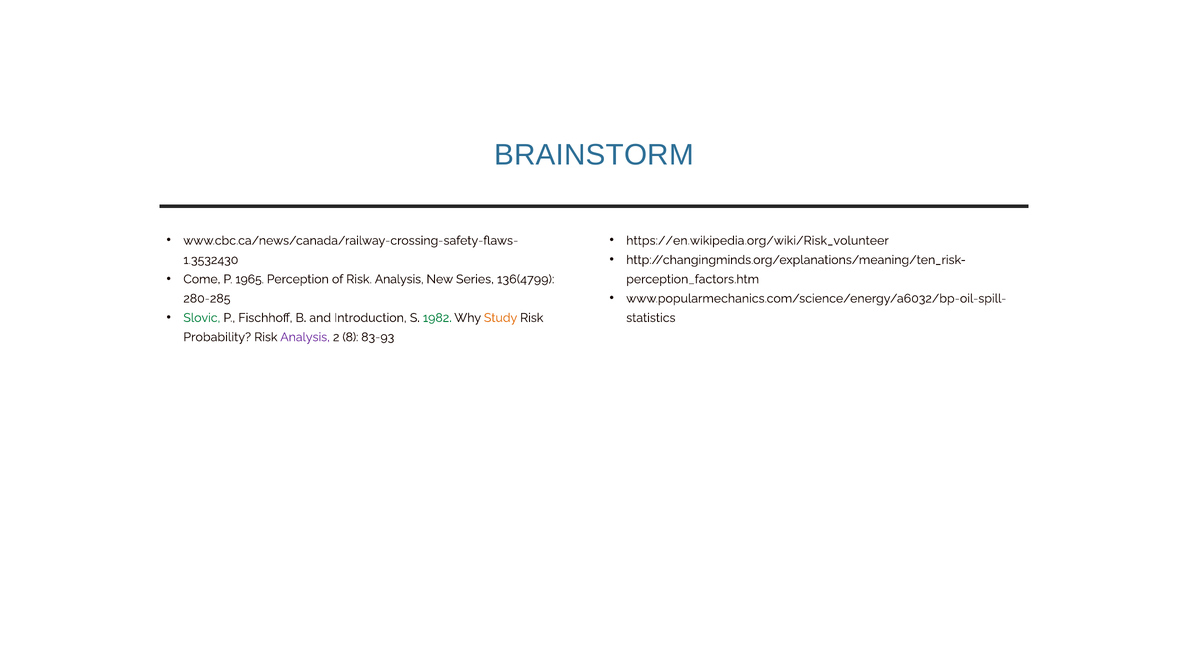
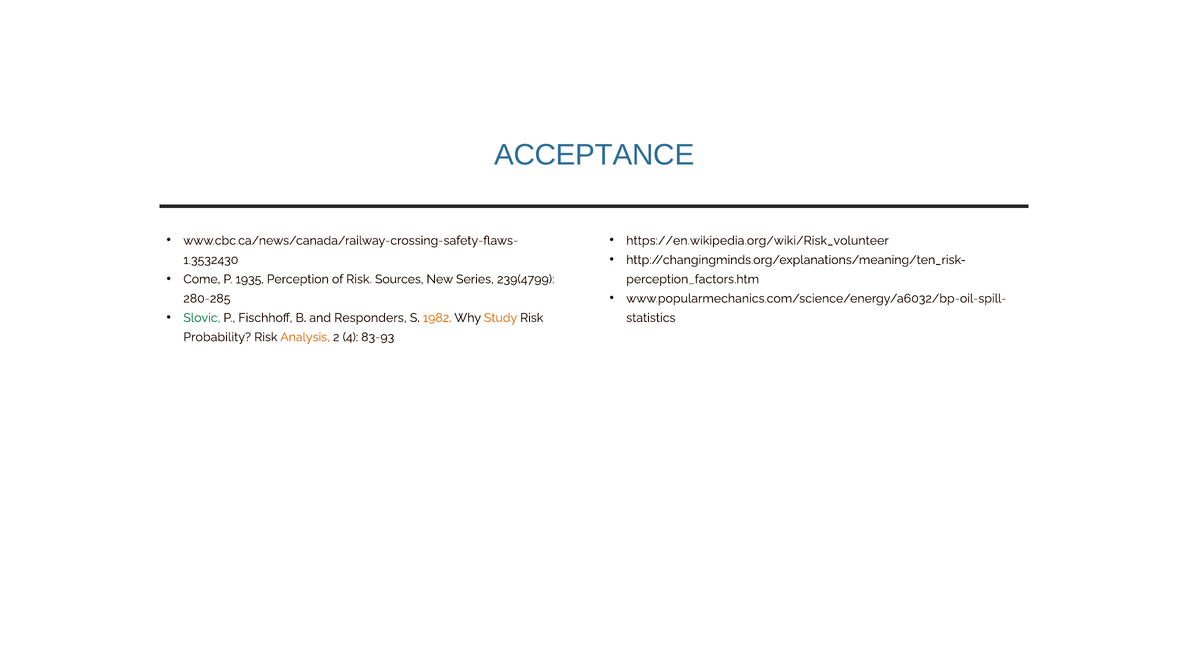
BRAINSTORM: BRAINSTORM -> ACCEPTANCE
1965: 1965 -> 1935
of Risk Analysis: Analysis -> Sources
136(4799: 136(4799 -> 239(4799
Introduction: Introduction -> Responders
1982 colour: green -> orange
Analysis at (305, 337) colour: purple -> orange
8: 8 -> 4
